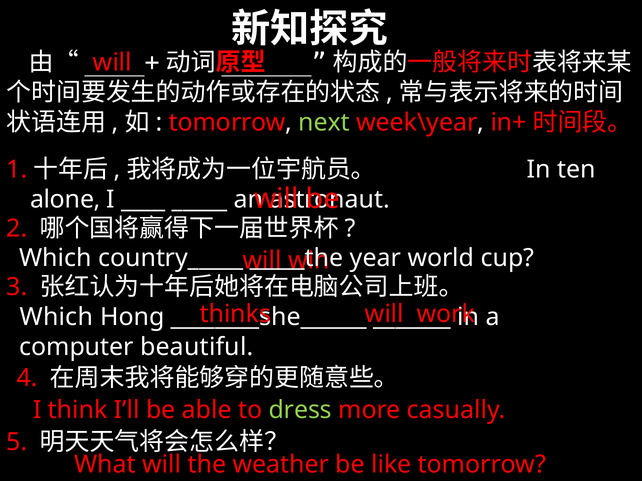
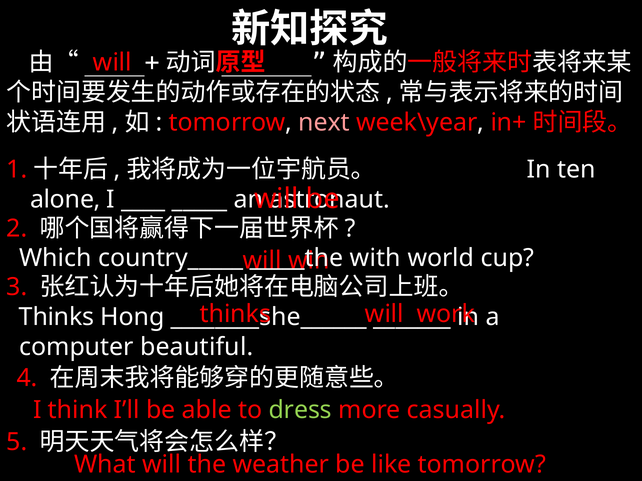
next colour: light green -> pink
year: year -> with
Which at (56, 317): Which -> Thinks
